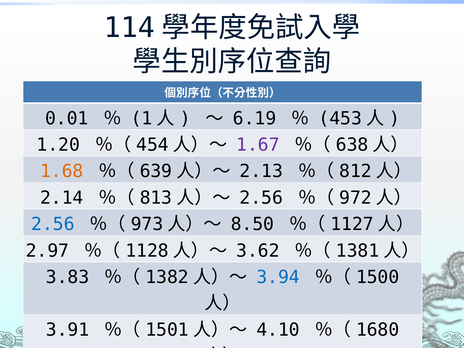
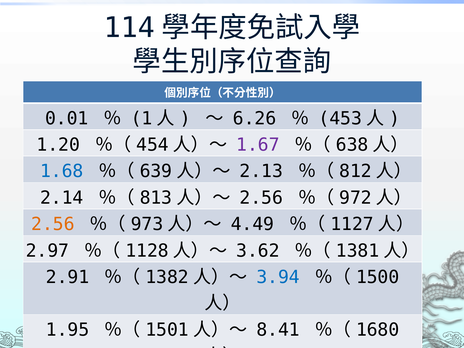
6.19: 6.19 -> 6.26
1.68 colour: orange -> blue
2.56 at (53, 224) colour: blue -> orange
8.50: 8.50 -> 4.49
3.83: 3.83 -> 2.91
3.91: 3.91 -> 1.95
4.10: 4.10 -> 8.41
